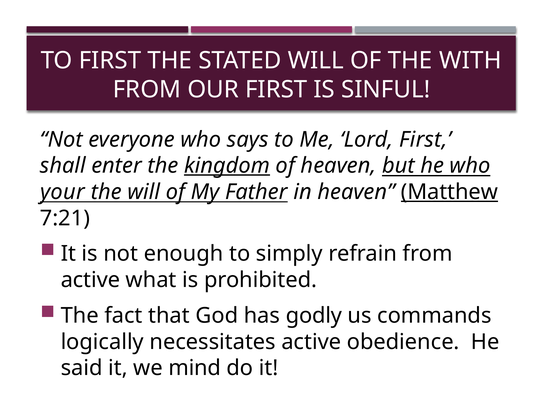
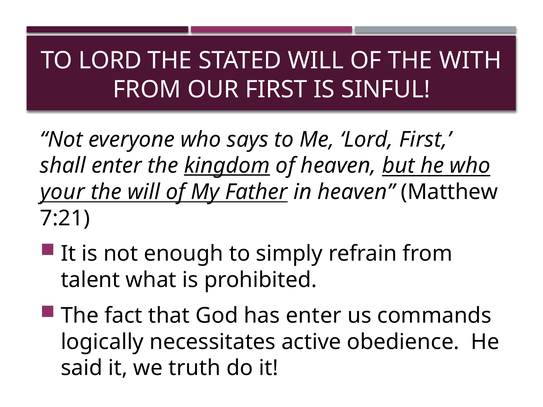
TO FIRST: FIRST -> LORD
Matthew underline: present -> none
active at (90, 280): active -> talent
has godly: godly -> enter
mind: mind -> truth
